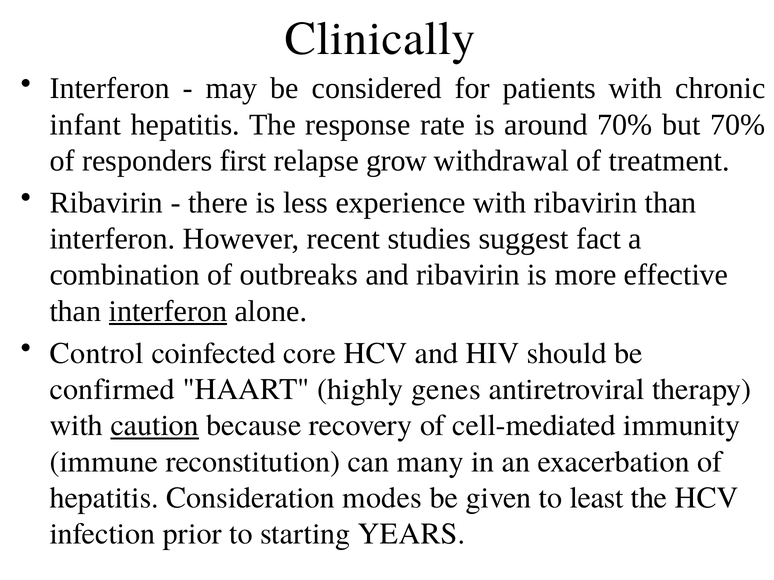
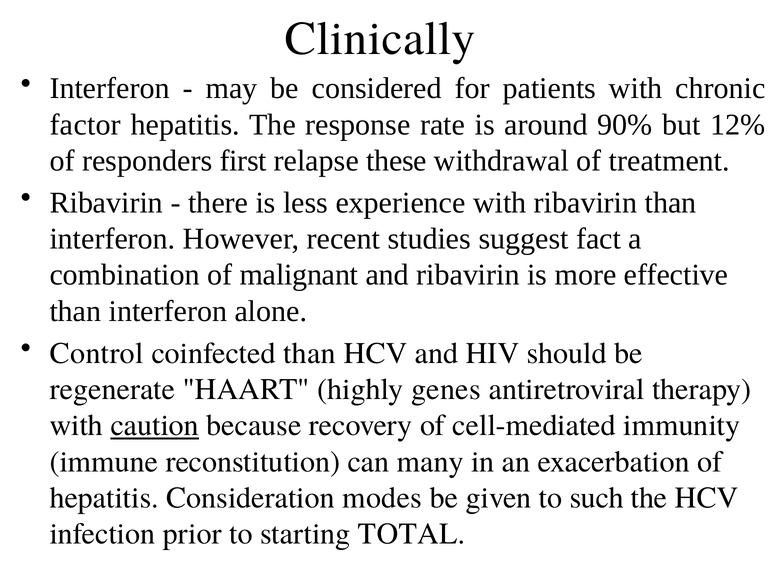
infant: infant -> factor
around 70%: 70% -> 90%
but 70%: 70% -> 12%
grow: grow -> these
outbreaks: outbreaks -> malignant
interferon at (168, 311) underline: present -> none
coinfected core: core -> than
confirmed: confirmed -> regenerate
least: least -> such
YEARS: YEARS -> TOTAL
